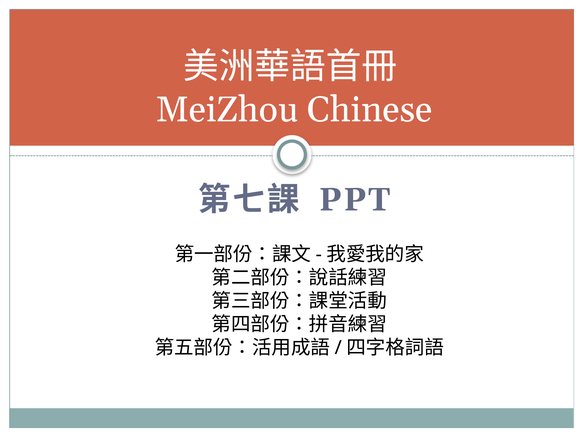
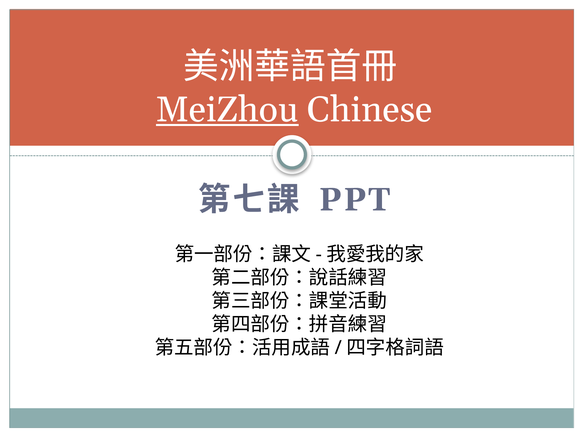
MeiZhou underline: none -> present
